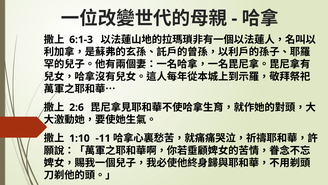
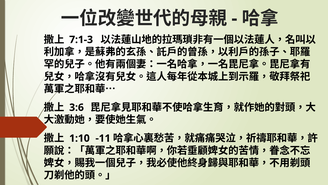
6:1-3: 6:1-3 -> 7:1-3
2:6: 2:6 -> 3:6
